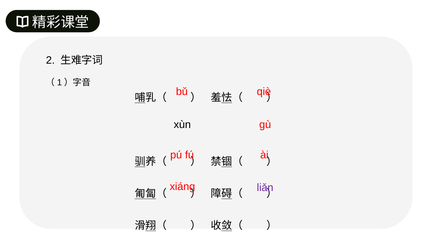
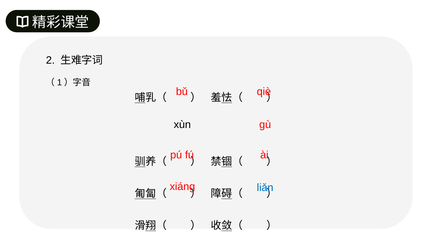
liǎn colour: purple -> blue
